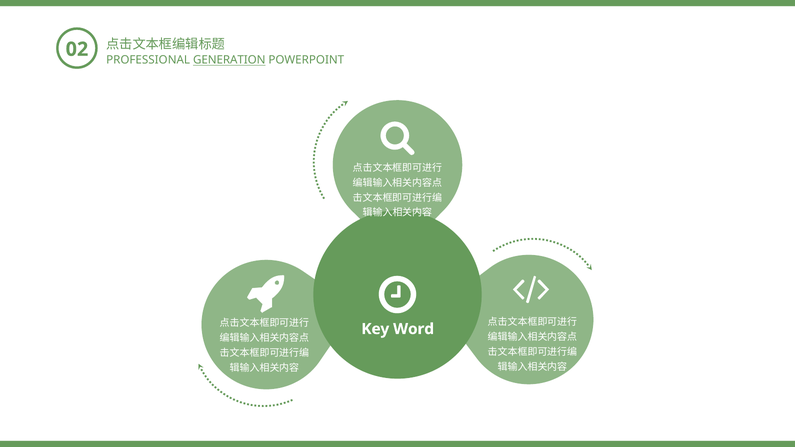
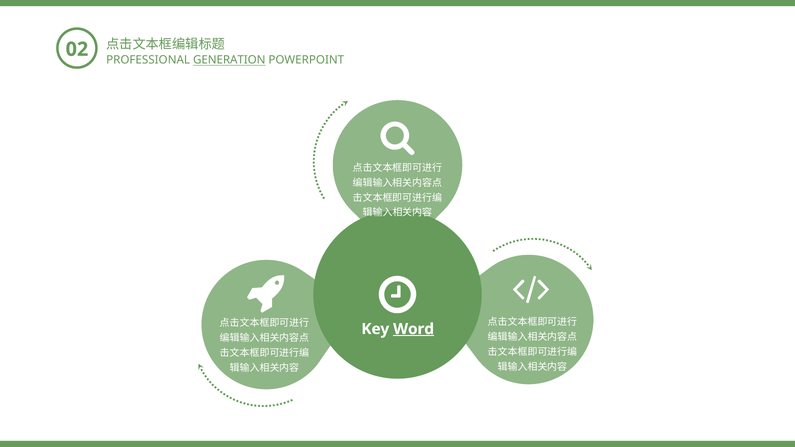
Word underline: none -> present
